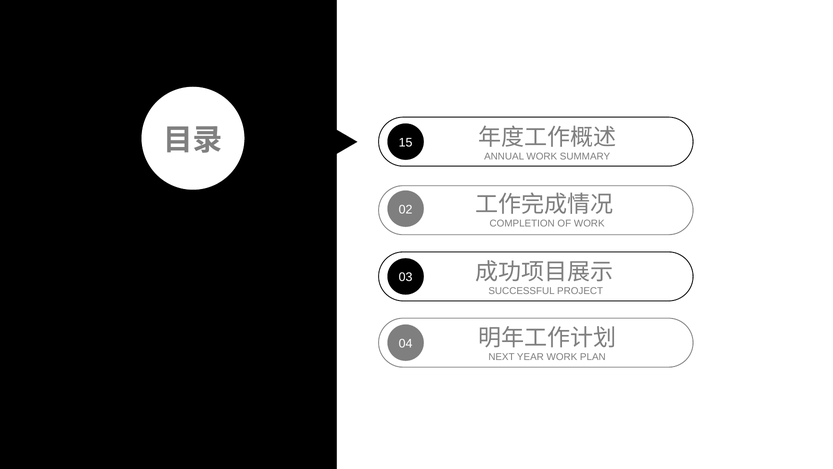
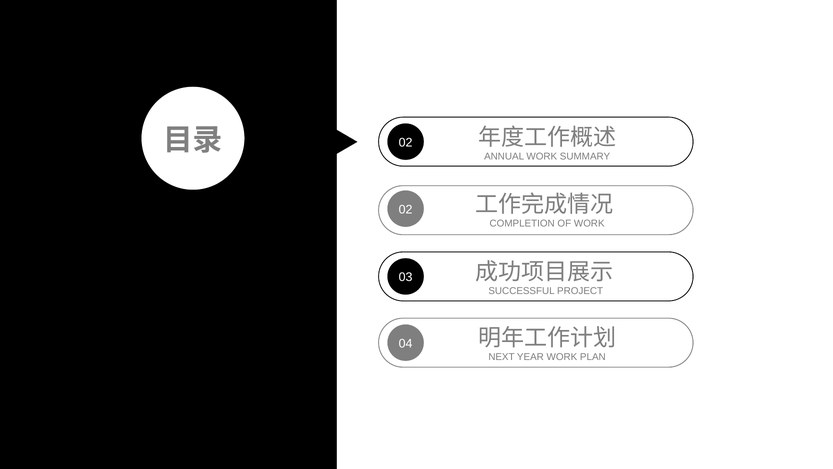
15 at (406, 142): 15 -> 02
